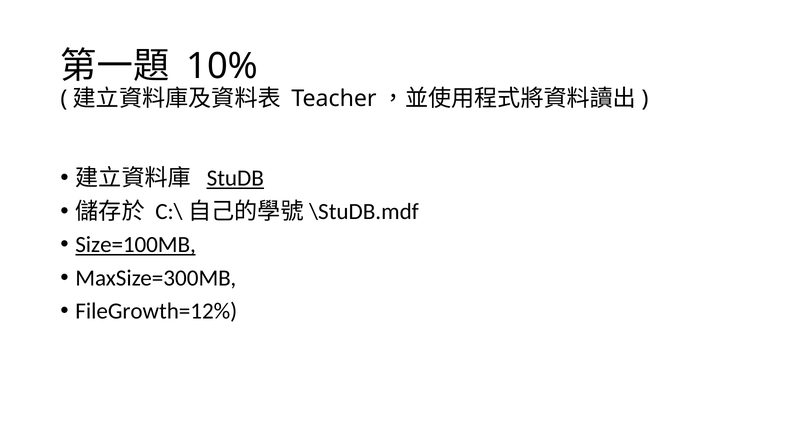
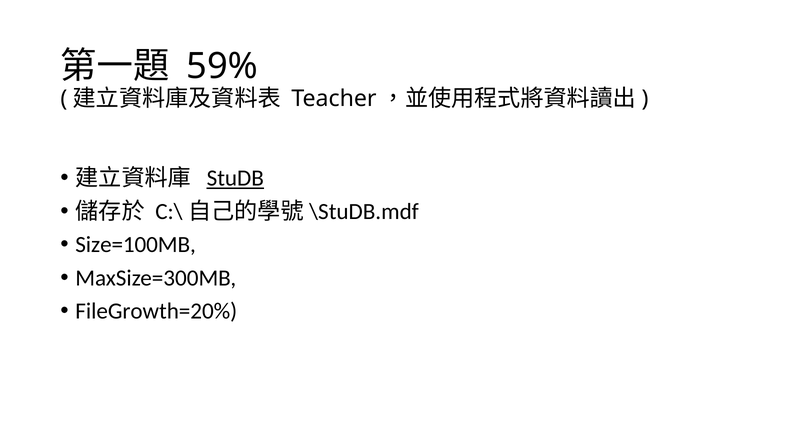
10%: 10% -> 59%
Size=100MB underline: present -> none
FileGrowth=12%: FileGrowth=12% -> FileGrowth=20%
